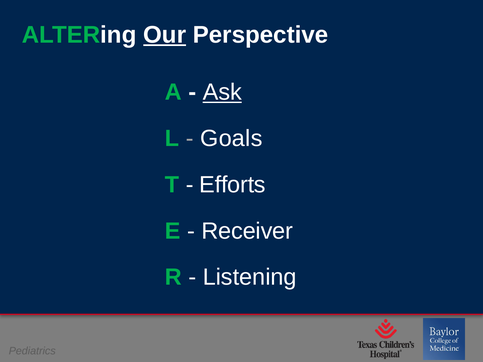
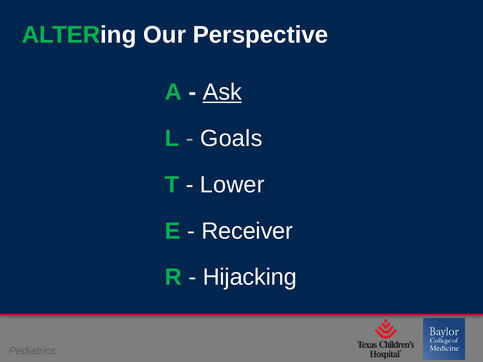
Our underline: present -> none
Efforts: Efforts -> Lower
Listening: Listening -> Hijacking
